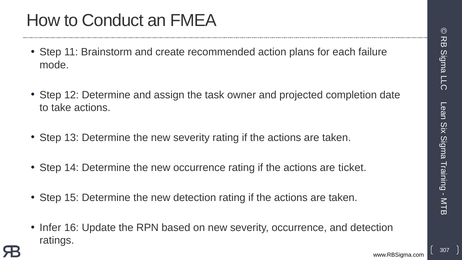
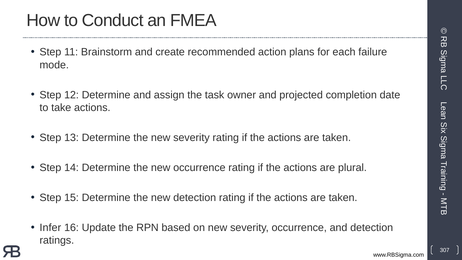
ticket: ticket -> plural
